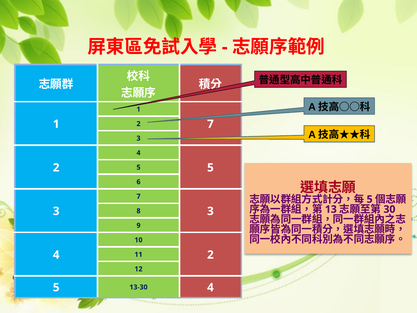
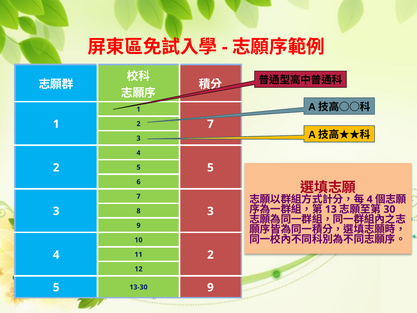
5 at (370, 199): 5 -> 4
13-30 4: 4 -> 9
